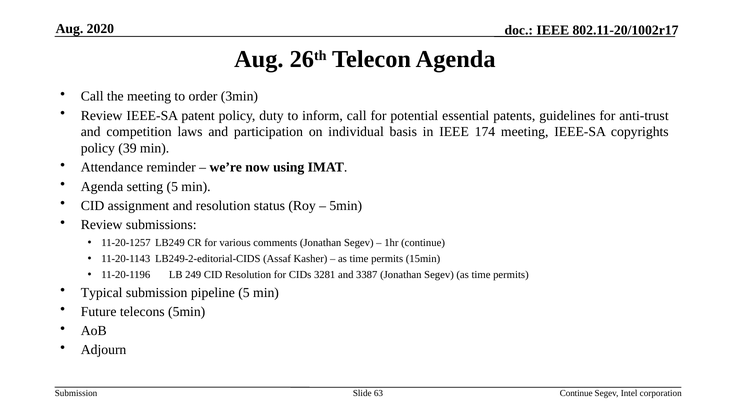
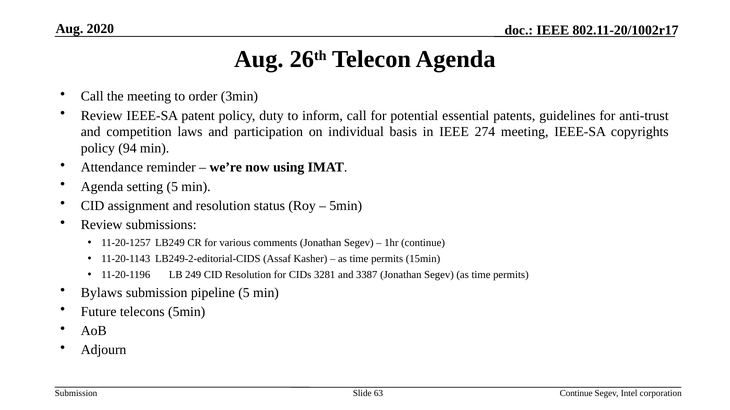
174: 174 -> 274
39: 39 -> 94
Typical: Typical -> Bylaws
